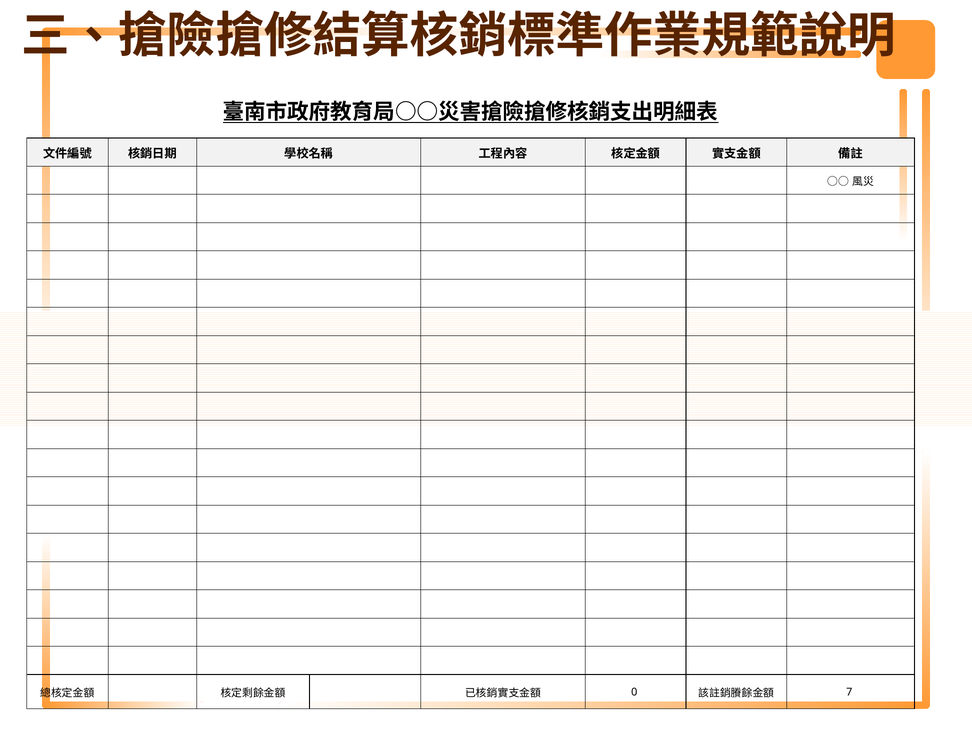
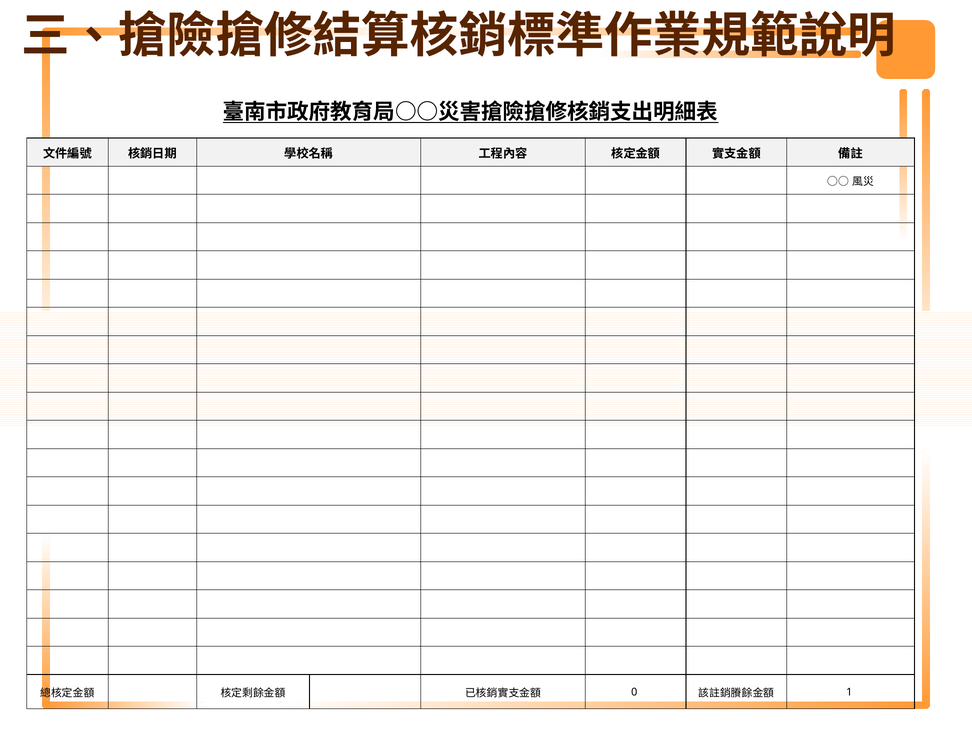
7: 7 -> 1
